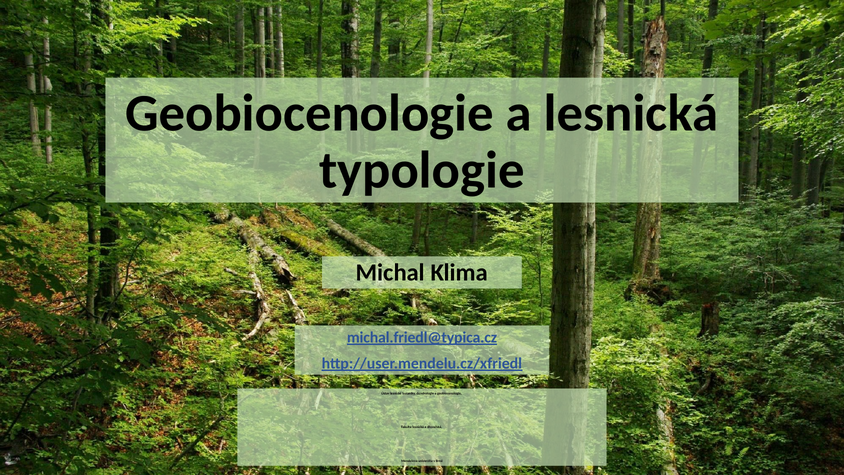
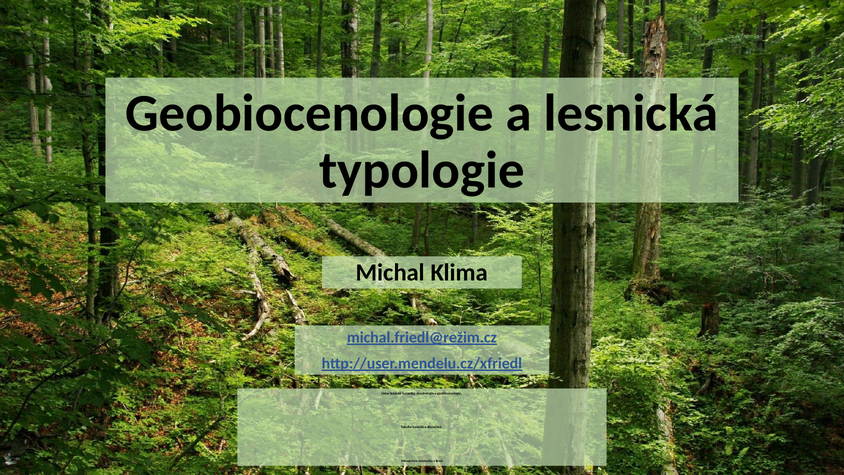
michal.friedl@typica.cz: michal.friedl@typica.cz -> michal.friedl@režim.cz
